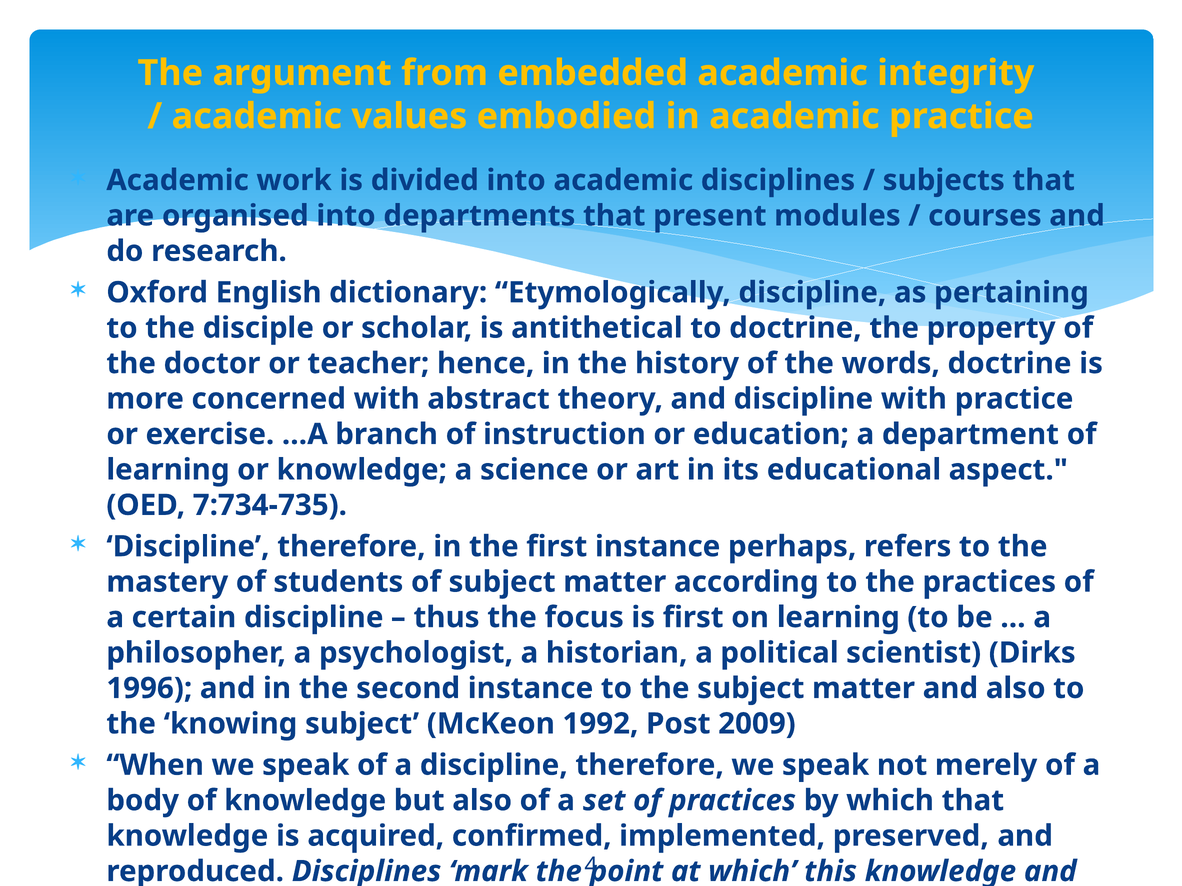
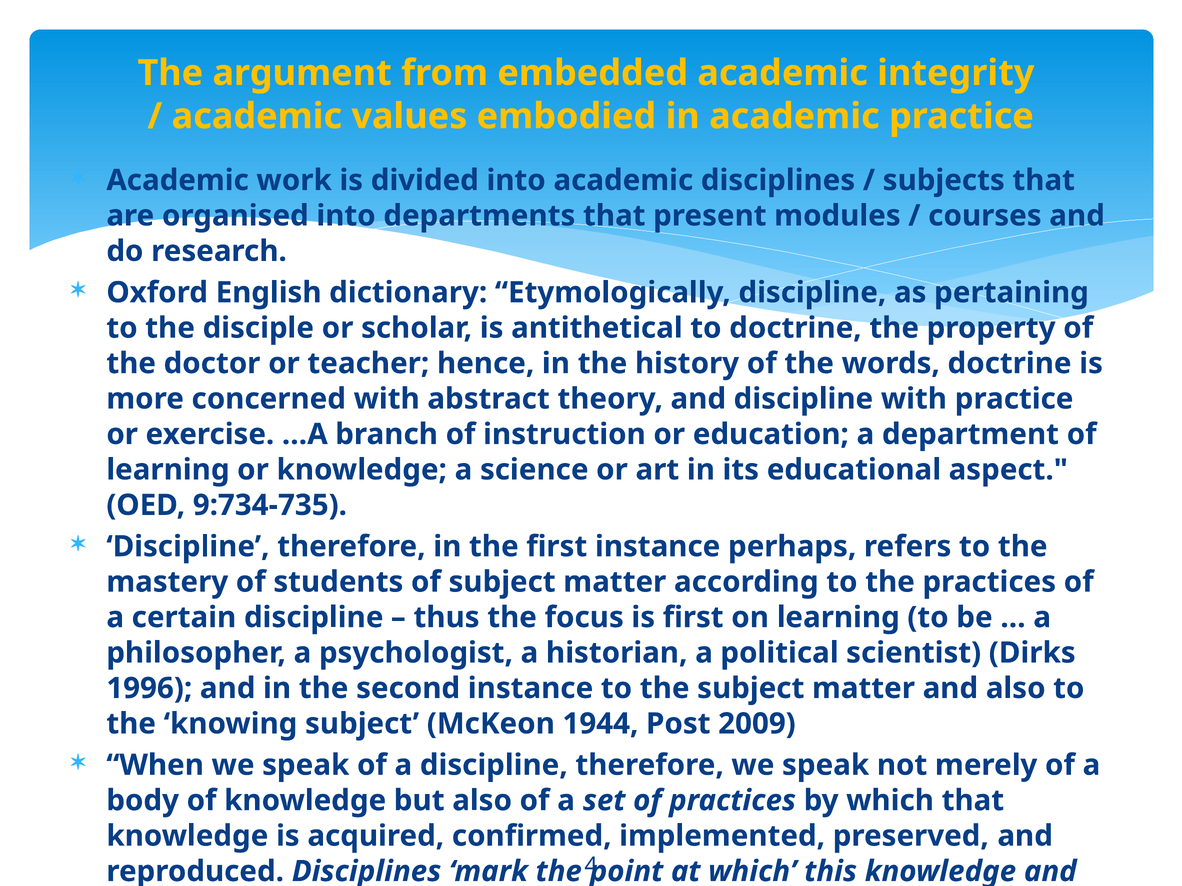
7:734-735: 7:734-735 -> 9:734-735
1992: 1992 -> 1944
